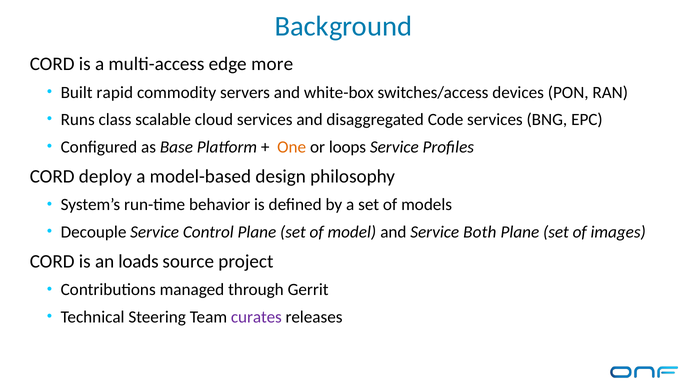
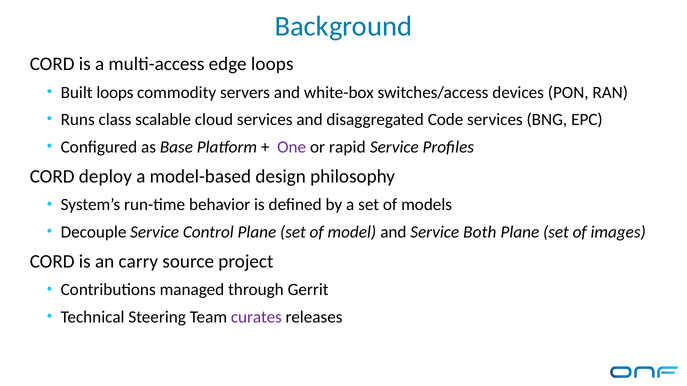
edge more: more -> loops
Built rapid: rapid -> loops
One colour: orange -> purple
loops: loops -> rapid
loads: loads -> carry
